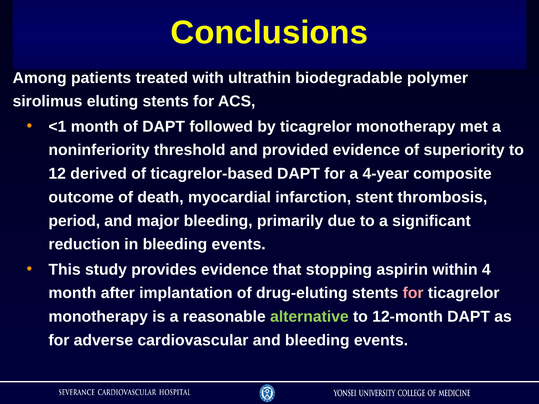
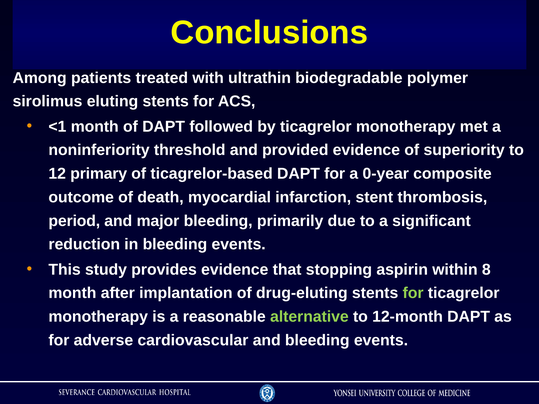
derived: derived -> primary
4-year: 4-year -> 0-year
4: 4 -> 8
for at (413, 293) colour: pink -> light green
